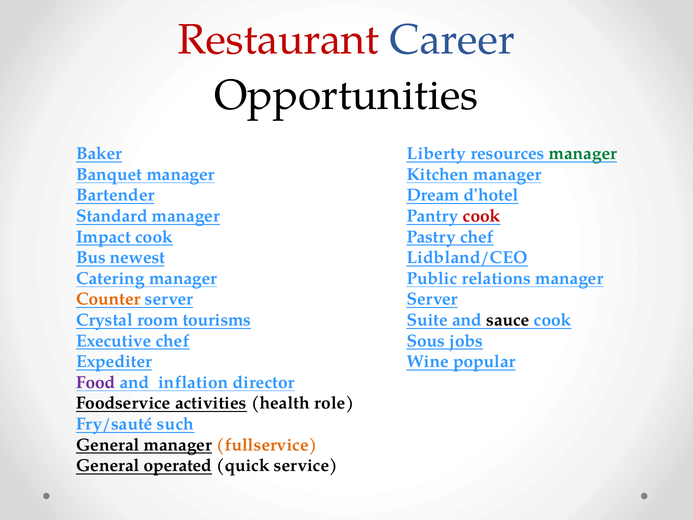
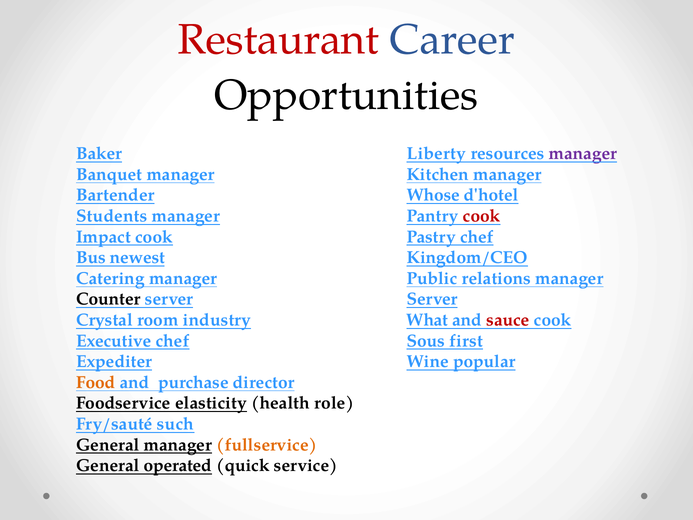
manager at (583, 154) colour: green -> purple
Dream: Dream -> Whose
Standard: Standard -> Students
Lidbland/CEO: Lidbland/CEO -> Kingdom/CEO
Counter colour: orange -> black
tourisms: tourisms -> industry
Suite: Suite -> What
sauce colour: black -> red
jobs: jobs -> first
Food colour: purple -> orange
inflation: inflation -> purchase
activities: activities -> elasticity
